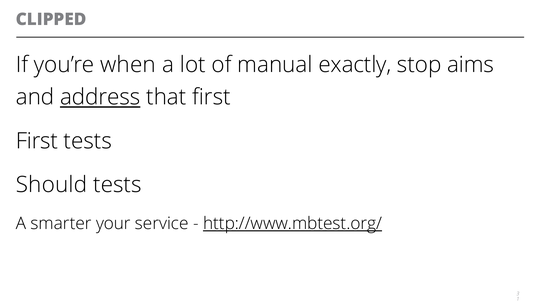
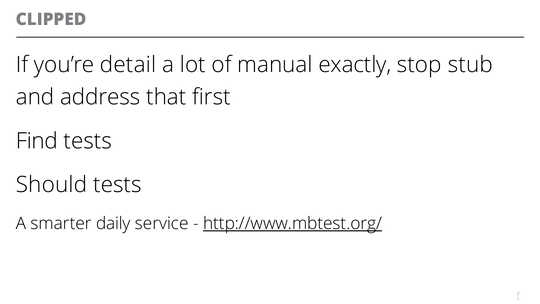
when: when -> detail
aims: aims -> stub
address underline: present -> none
First at (37, 141): First -> Find
your: your -> daily
